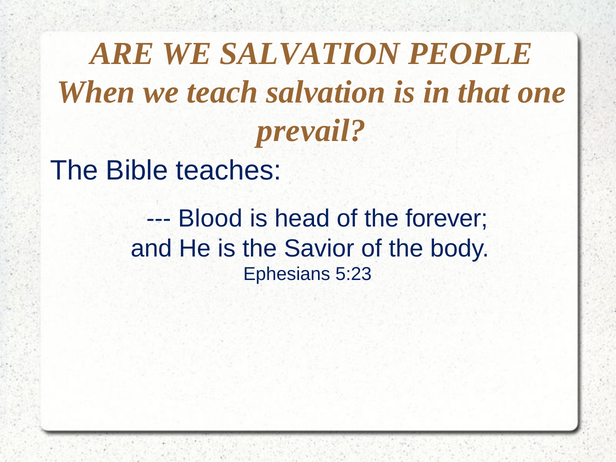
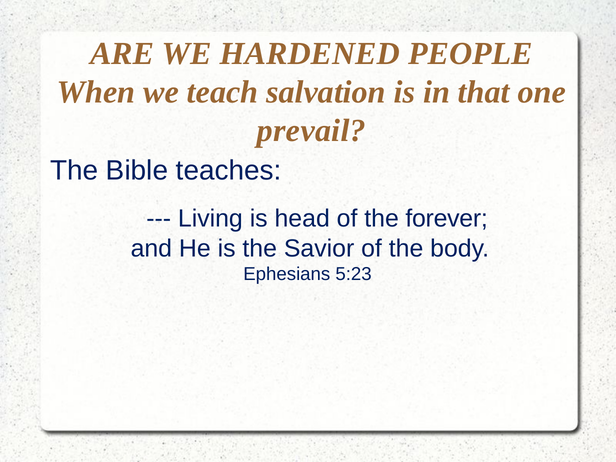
WE SALVATION: SALVATION -> HARDENED
Blood: Blood -> Living
